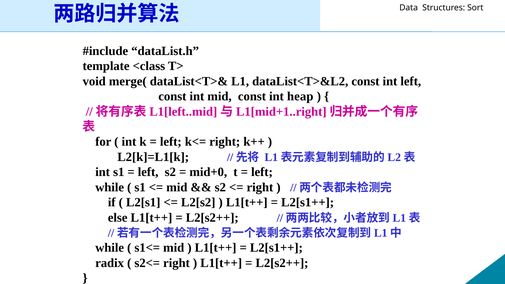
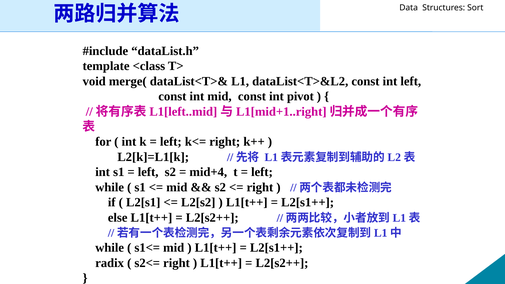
heap: heap -> pivot
mid+0: mid+0 -> mid+4
